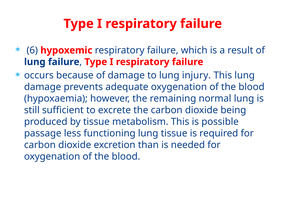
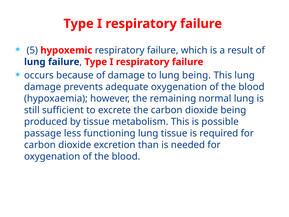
6: 6 -> 5
lung injury: injury -> being
